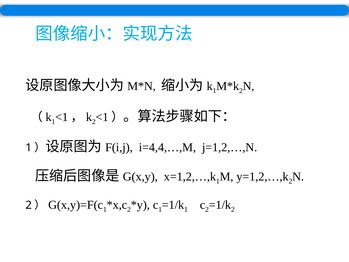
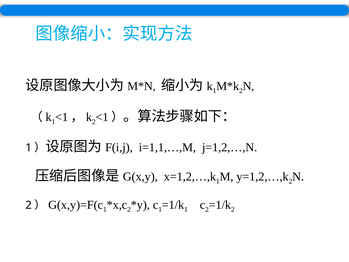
i=4,4,…,M: i=4,4,…,M -> i=1,1,…,M
